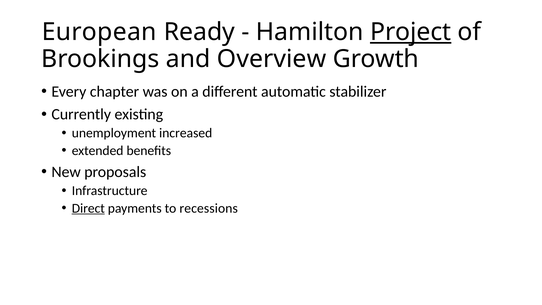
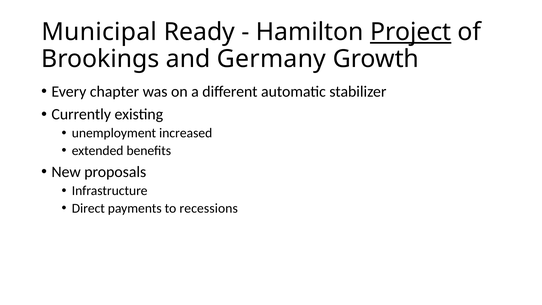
European: European -> Municipal
Overview: Overview -> Germany
Direct underline: present -> none
